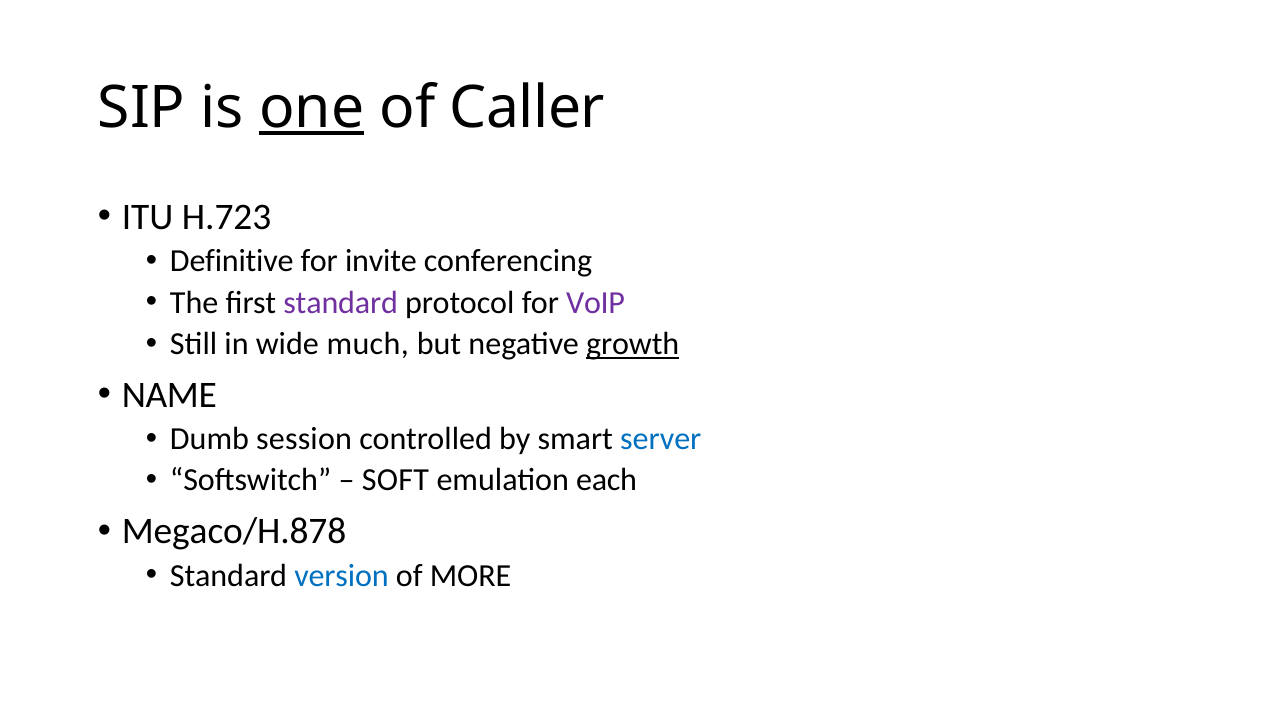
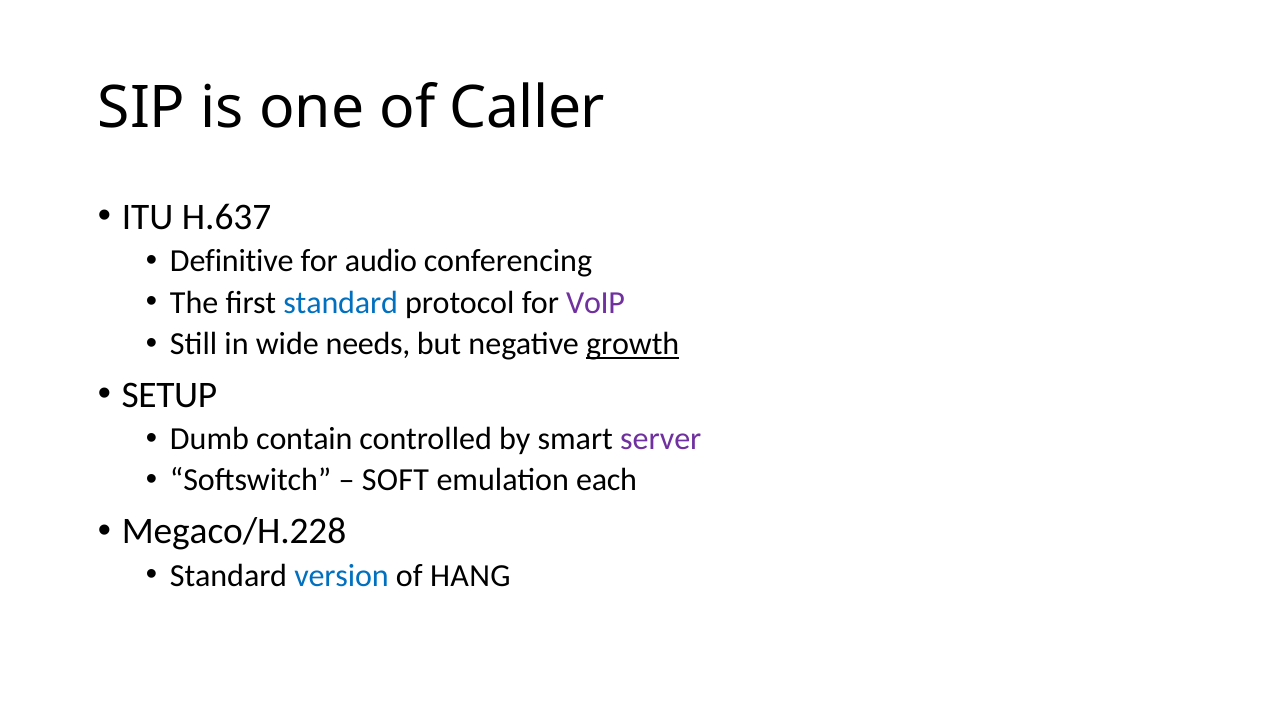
one underline: present -> none
H.723: H.723 -> H.637
invite: invite -> audio
standard at (341, 302) colour: purple -> blue
much: much -> needs
NAME: NAME -> SETUP
session: session -> contain
server colour: blue -> purple
Megaco/H.878: Megaco/H.878 -> Megaco/H.228
MORE: MORE -> HANG
